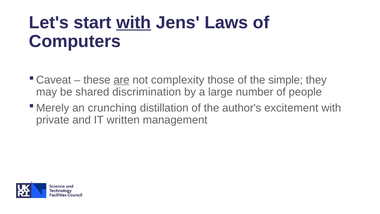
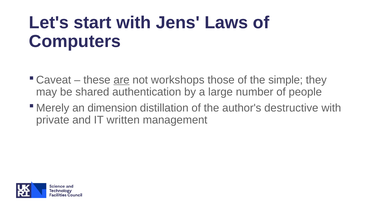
with at (134, 23) underline: present -> none
complexity: complexity -> workshops
discrimination: discrimination -> authentication
crunching: crunching -> dimension
excitement: excitement -> destructive
